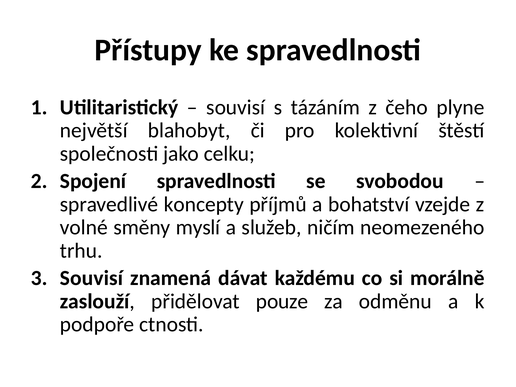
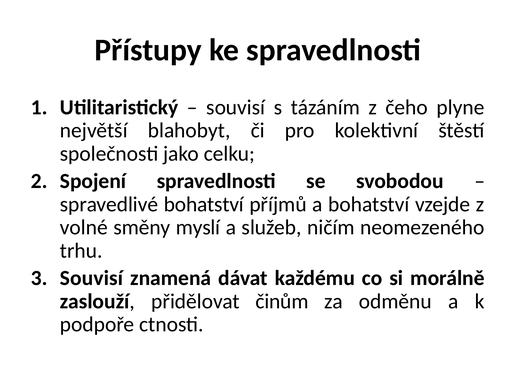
spravedlivé koncepty: koncepty -> bohatství
pouze: pouze -> činům
